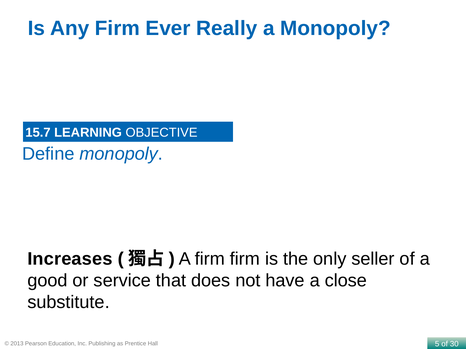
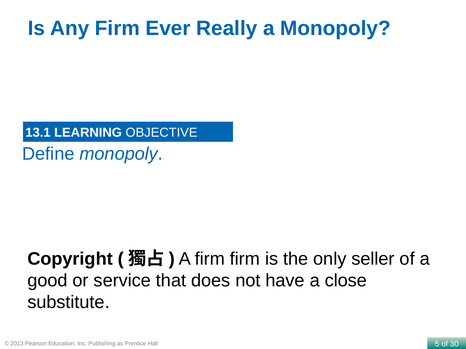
15.7: 15.7 -> 13.1
Increases: Increases -> Copyright
